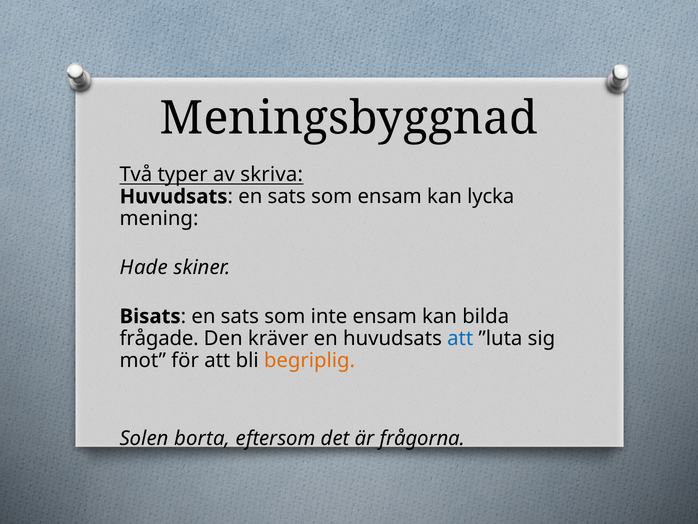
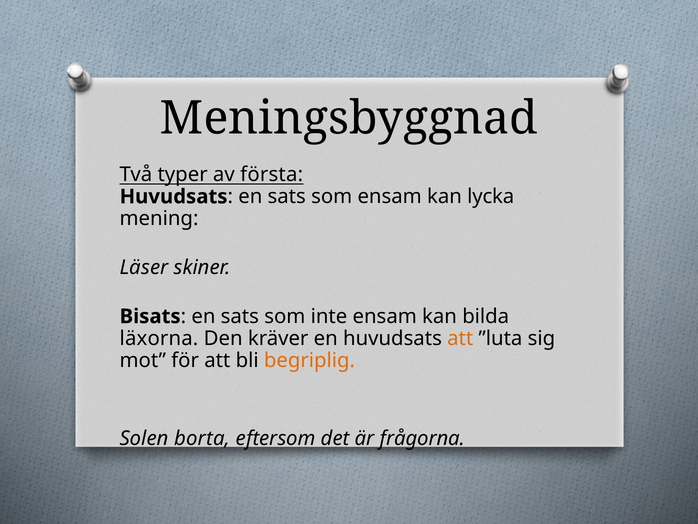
skriva: skriva -> första
Hade: Hade -> Läser
frågade: frågade -> läxorna
att at (460, 338) colour: blue -> orange
